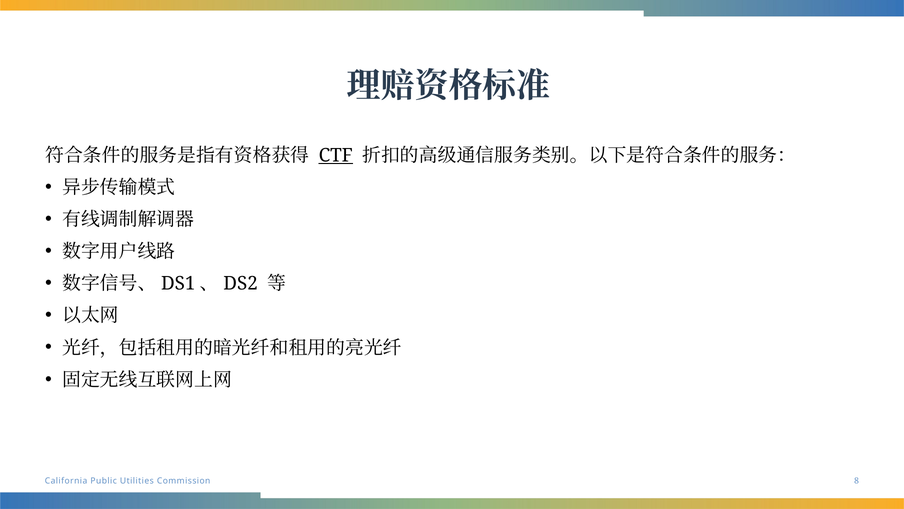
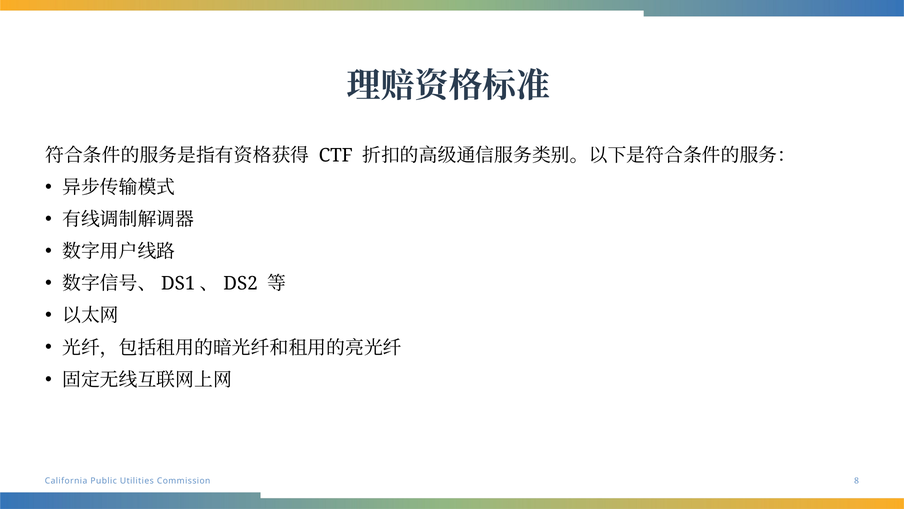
CTF underline: present -> none
